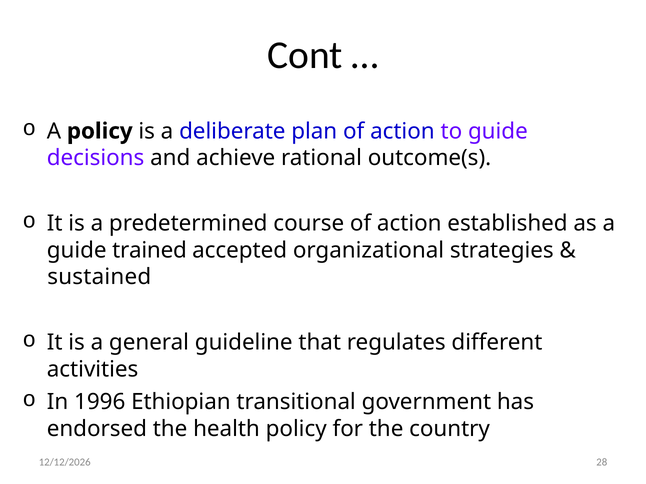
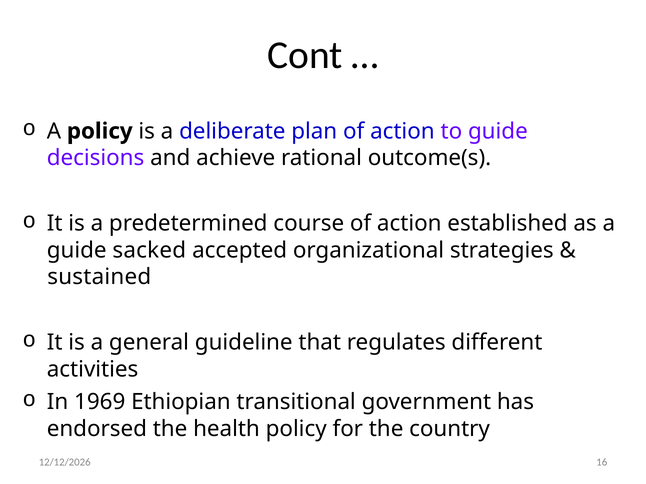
trained: trained -> sacked
1996: 1996 -> 1969
28: 28 -> 16
